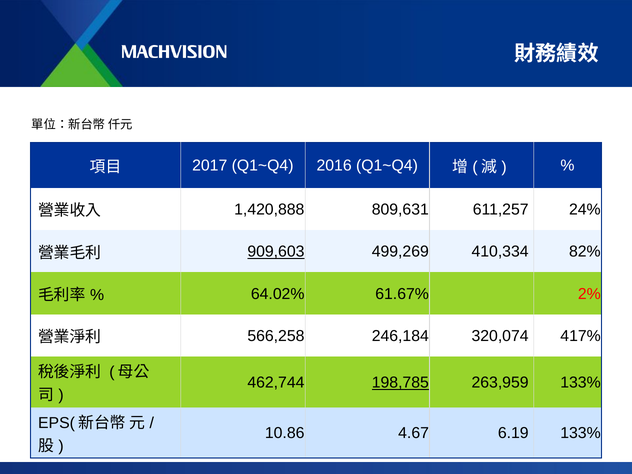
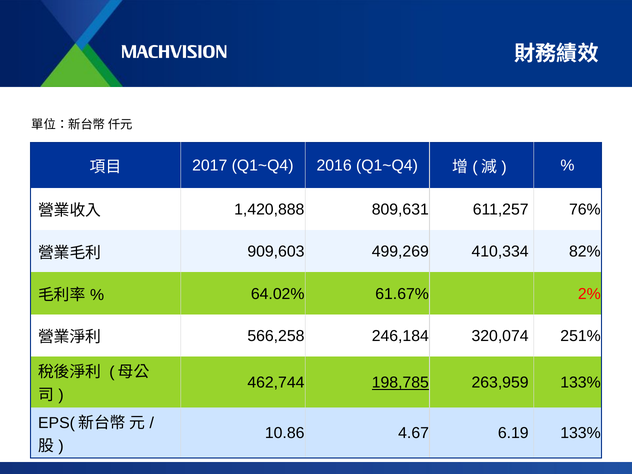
24%: 24% -> 76%
909,603 underline: present -> none
417%: 417% -> 251%
